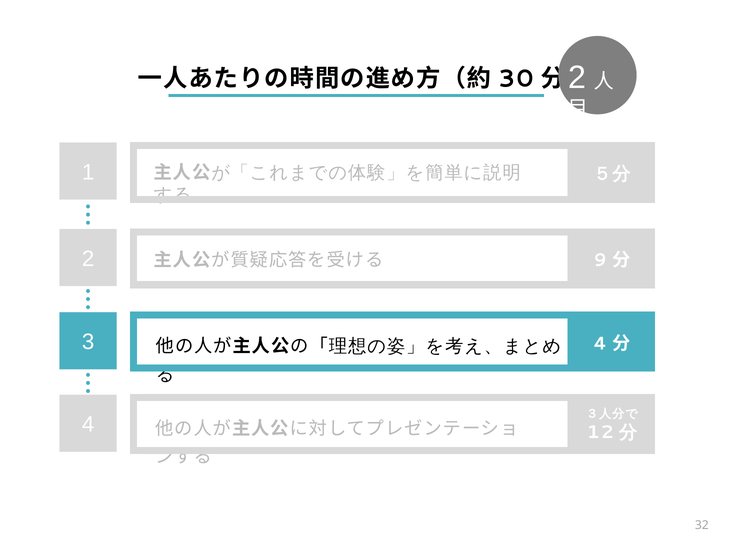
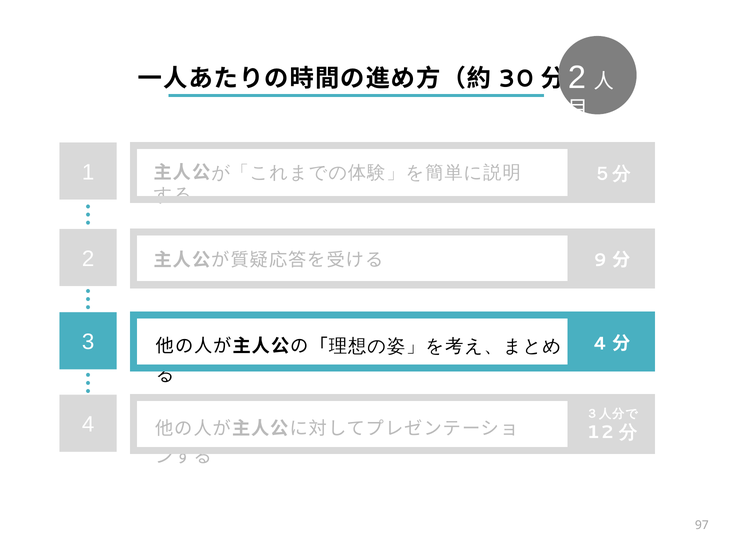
32: 32 -> 97
